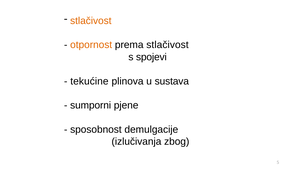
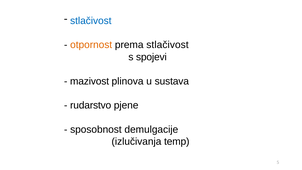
stlačivost at (91, 21) colour: orange -> blue
tekućine: tekućine -> mazivost
sumporni: sumporni -> rudarstvo
zbog: zbog -> temp
